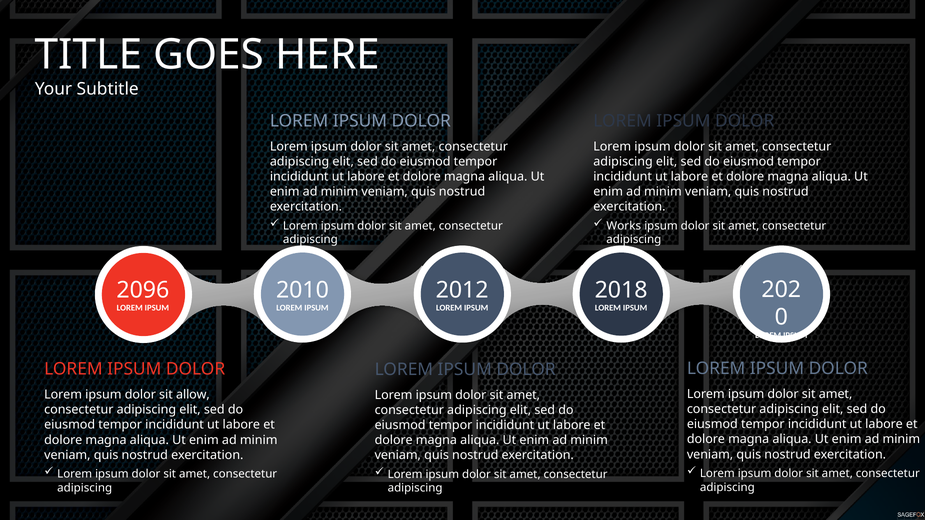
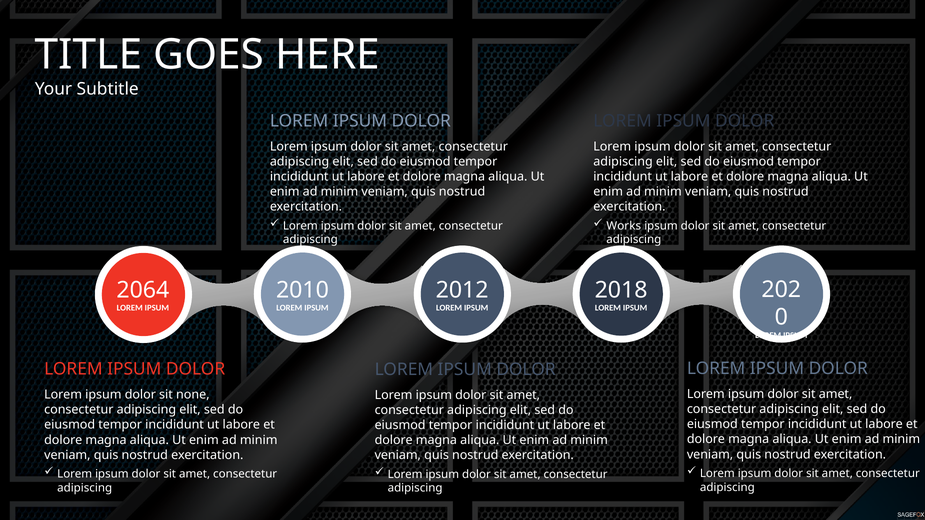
2096: 2096 -> 2064
allow: allow -> none
